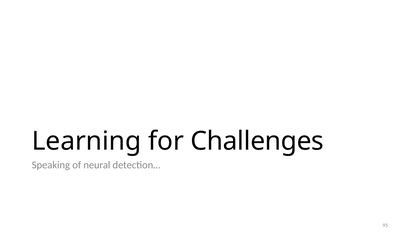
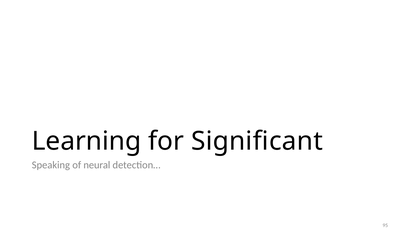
Challenges: Challenges -> Significant
